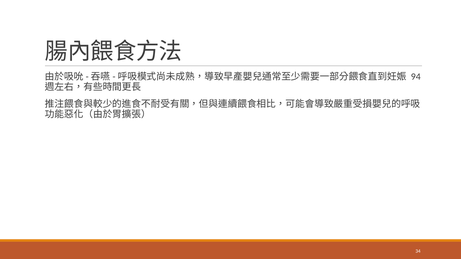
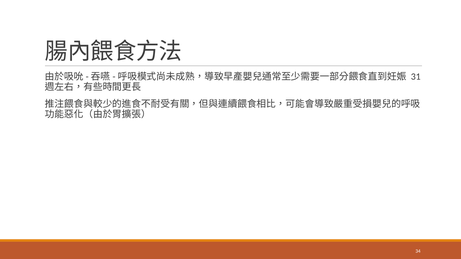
94: 94 -> 31
